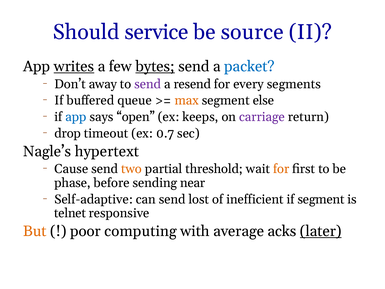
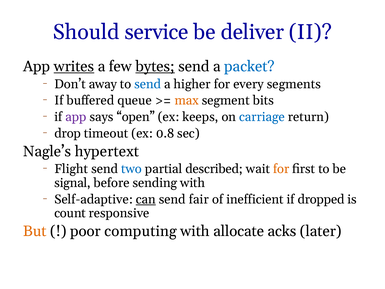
source: source -> deliver
send at (148, 84) colour: purple -> blue
resend: resend -> higher
else: else -> bits
app at (76, 117) colour: blue -> purple
carriage colour: purple -> blue
0.7: 0.7 -> 0.8
Cause: Cause -> Flight
two colour: orange -> blue
threshold: threshold -> described
phase: phase -> signal
sending near: near -> with
can underline: none -> present
lost: lost -> fair
if segment: segment -> dropped
telnet: telnet -> count
average: average -> allocate
later underline: present -> none
